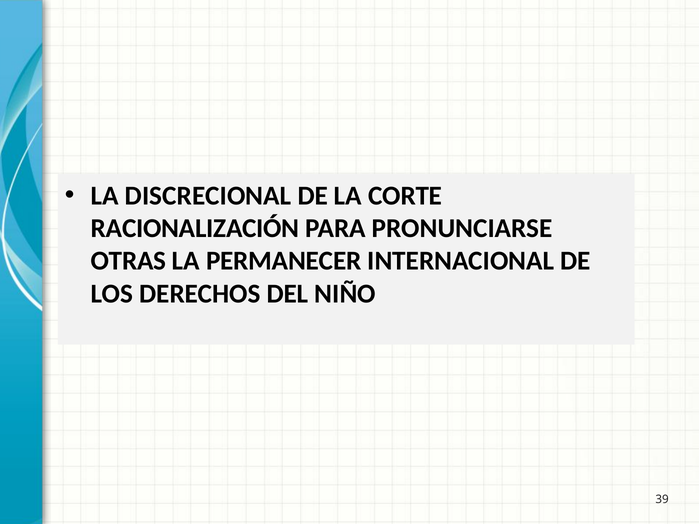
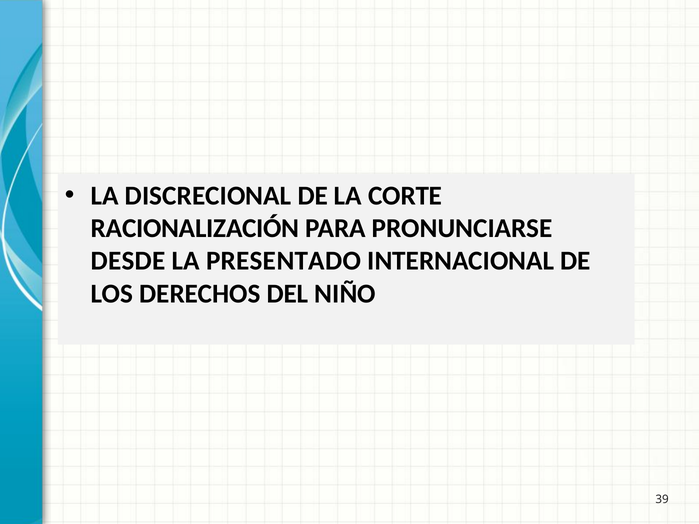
OTRAS: OTRAS -> DESDE
PERMANECER: PERMANECER -> PRESENTADO
